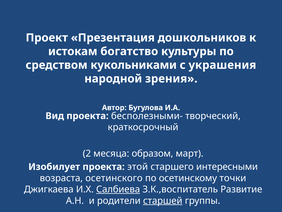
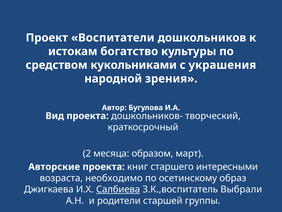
Презентация: Презентация -> Воспитатели
бесполезными-: бесполезными- -> дошкольников-
Изобилует: Изобилует -> Авторские
этой: этой -> книг
осетинского: осетинского -> необходимо
точки: точки -> образ
Развитие: Развитие -> Выбрали
старшей underline: present -> none
